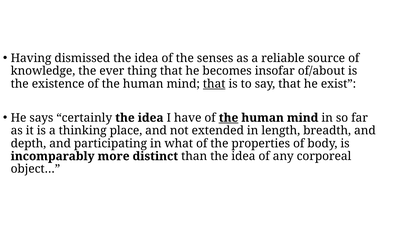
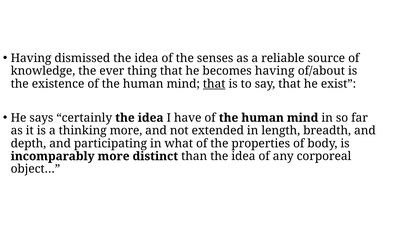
becomes insofar: insofar -> having
the at (229, 118) underline: present -> none
thinking place: place -> more
